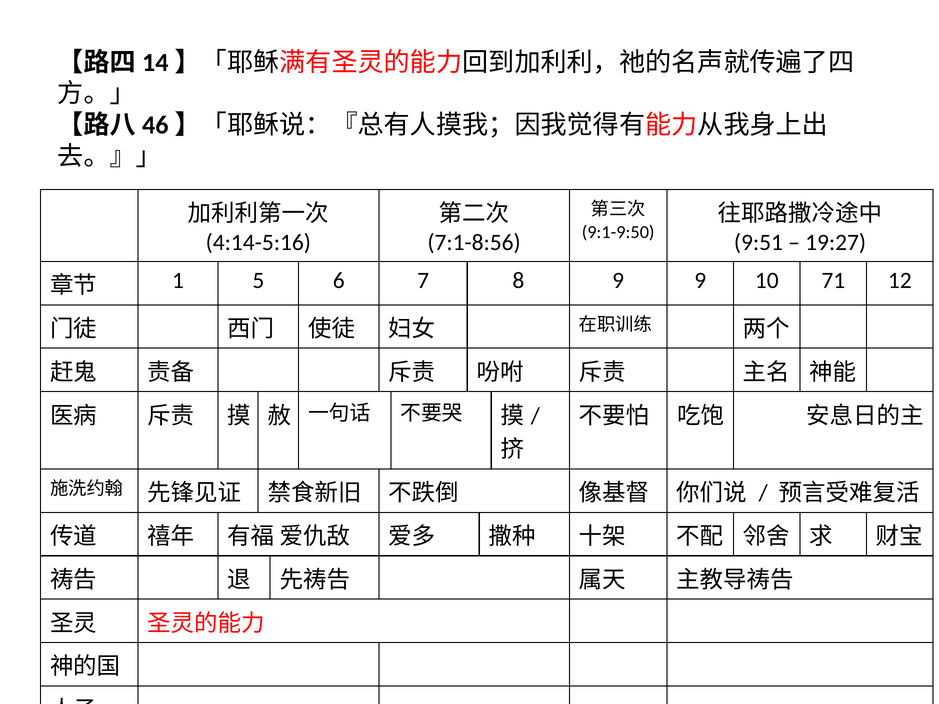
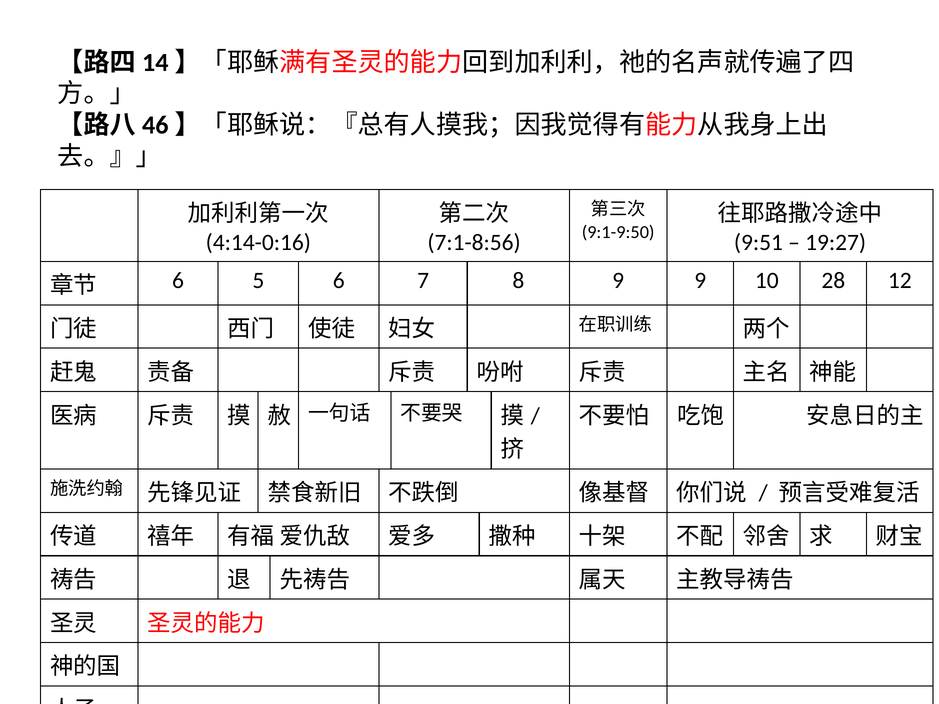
4:14-5:16: 4:14-5:16 -> 4:14-0:16
1 at (178, 281): 1 -> 6
71: 71 -> 28
